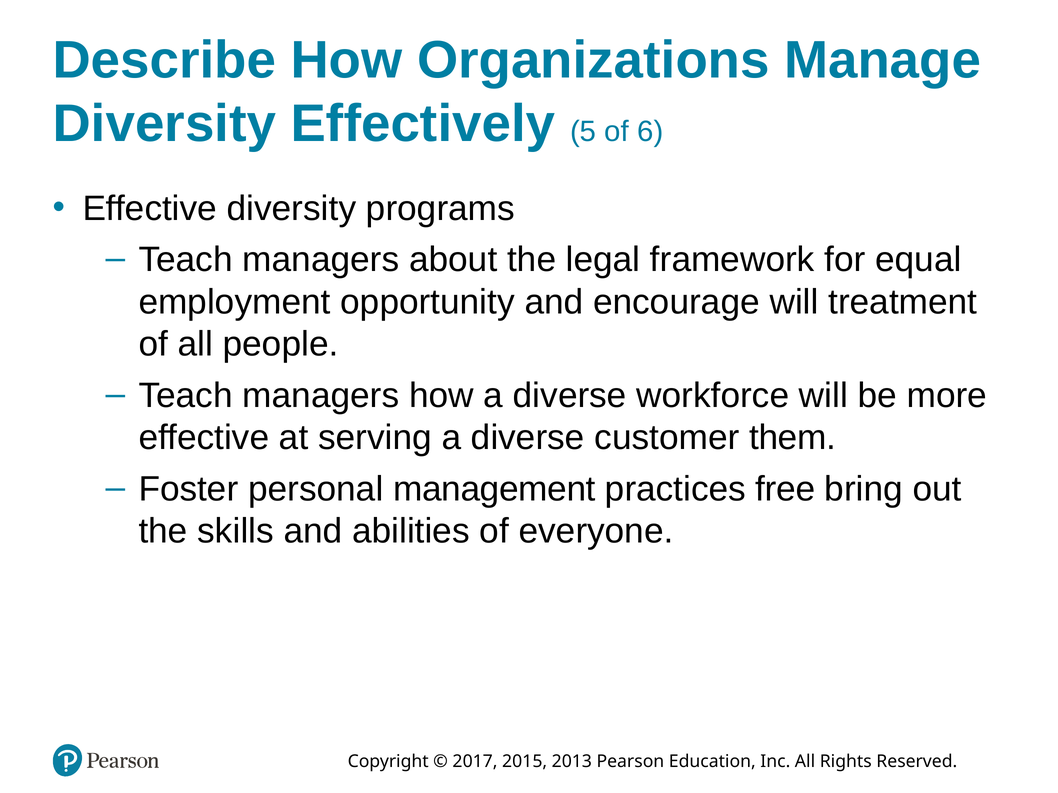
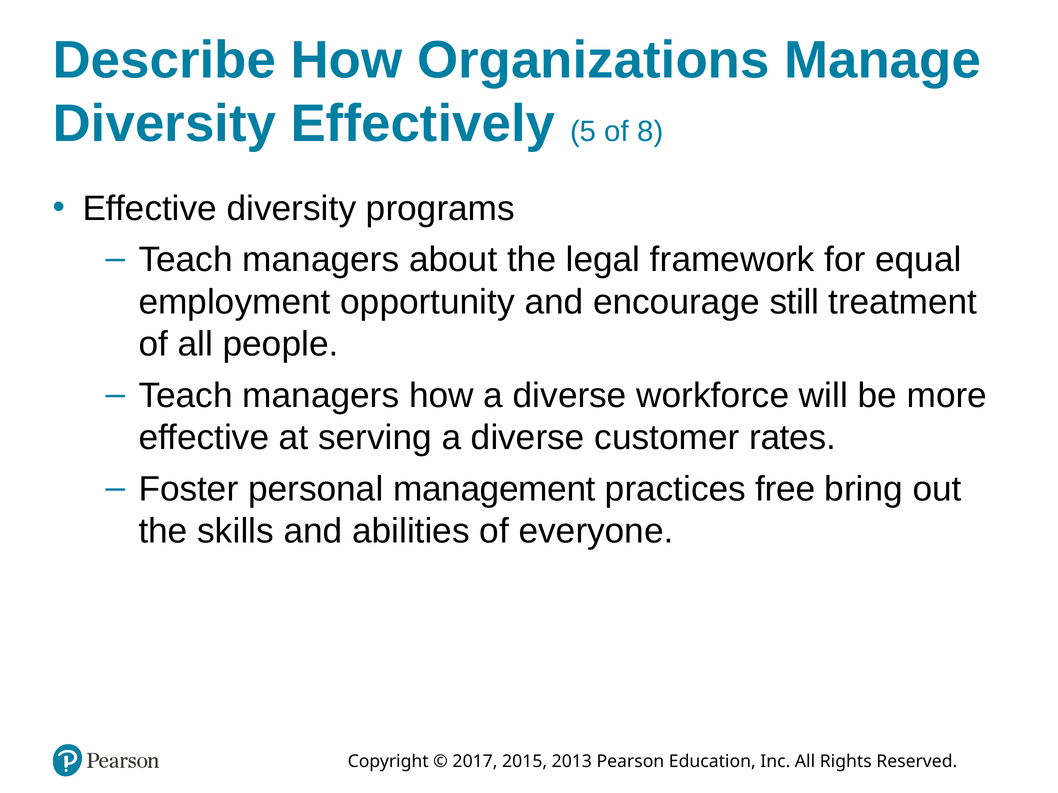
6: 6 -> 8
encourage will: will -> still
them: them -> rates
